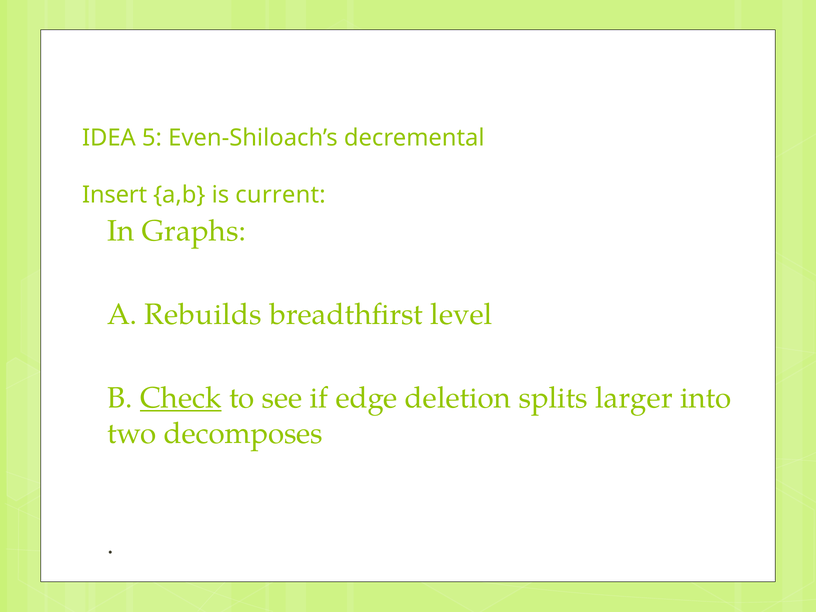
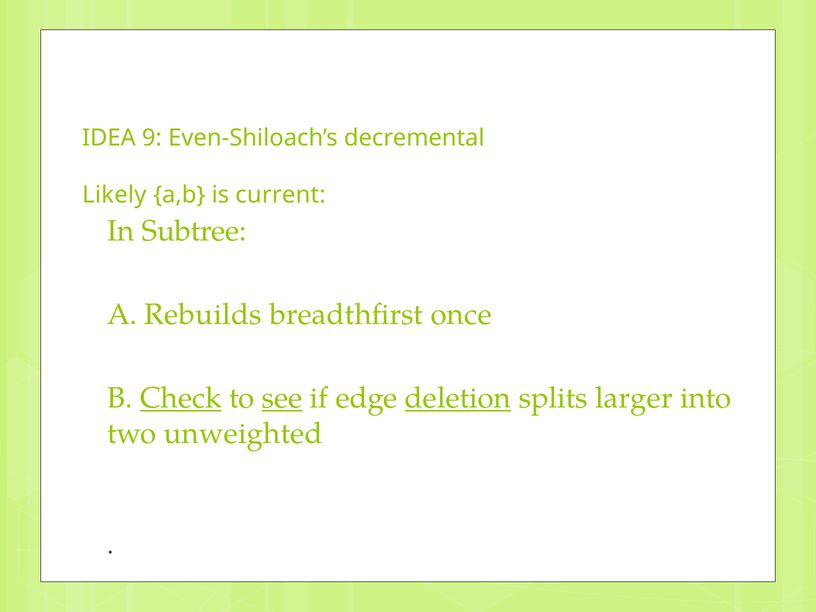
5: 5 -> 9
Insert: Insert -> Likely
Graphs: Graphs -> Subtree
level: level -> once
see underline: none -> present
deletion underline: none -> present
decomposes: decomposes -> unweighted
